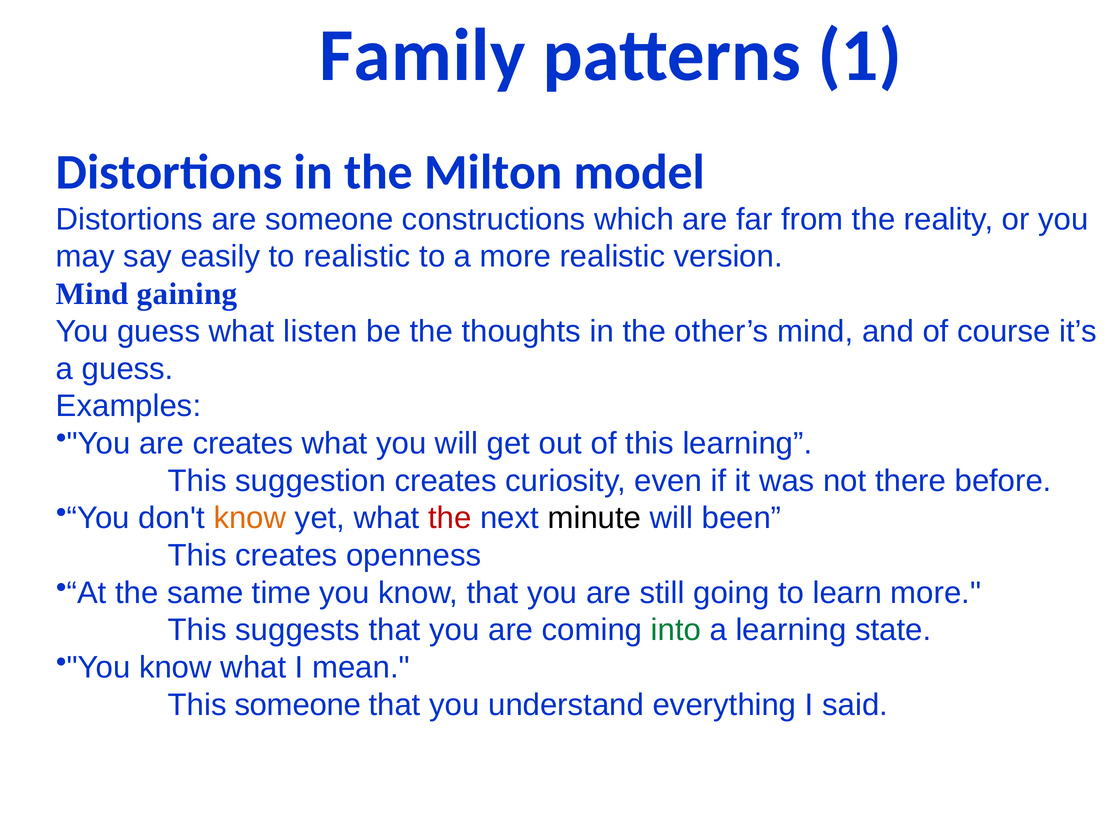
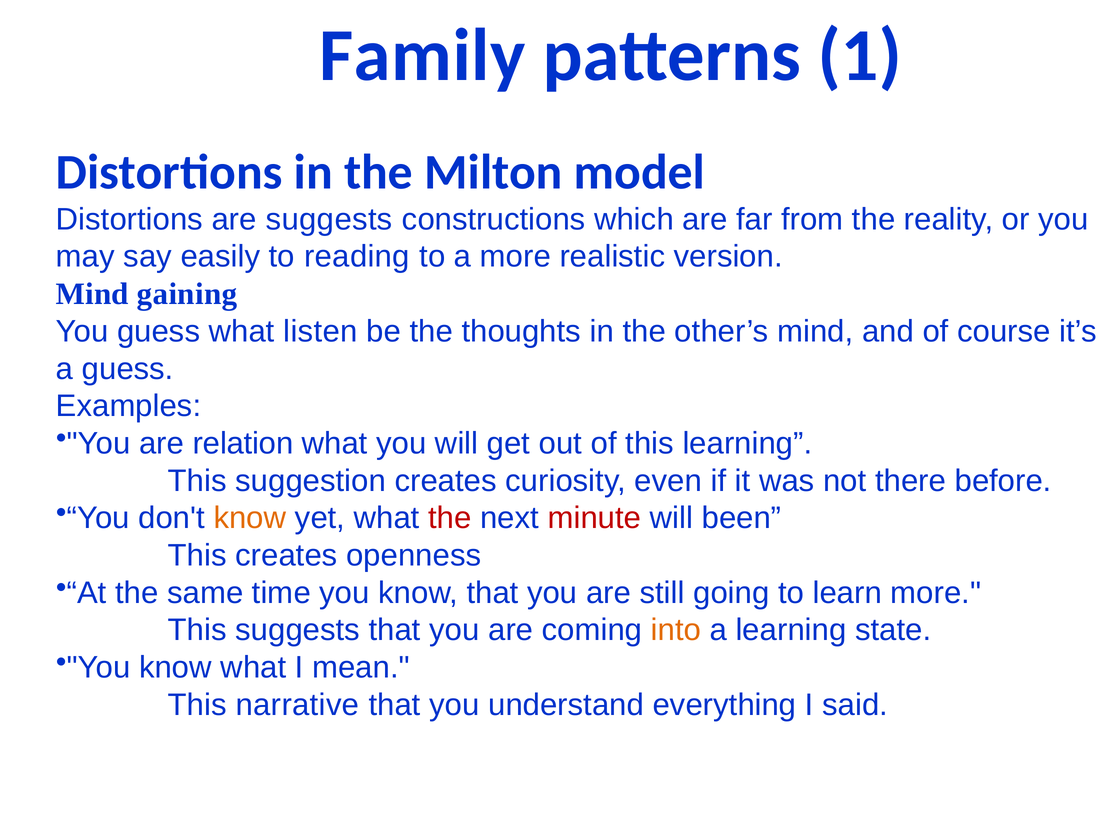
are someone: someone -> suggests
to realistic: realistic -> reading
are creates: creates -> relation
minute colour: black -> red
into colour: green -> orange
This someone: someone -> narrative
